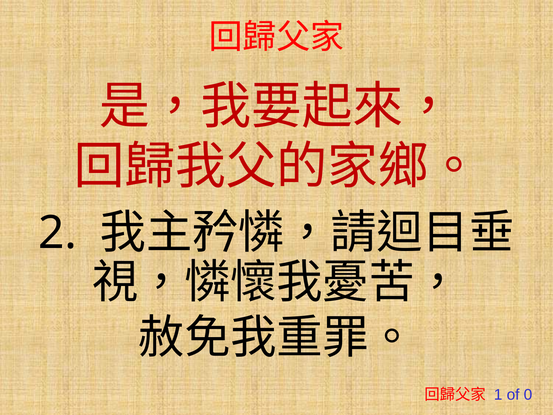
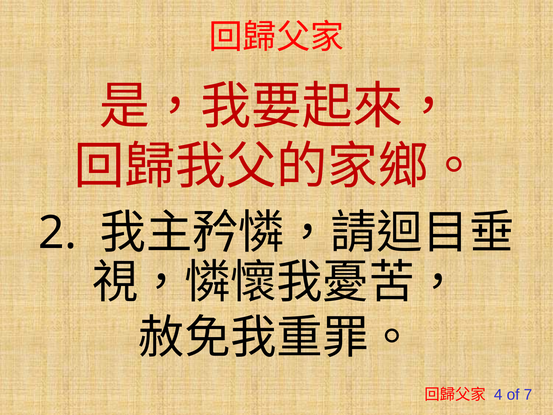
1: 1 -> 4
0: 0 -> 7
